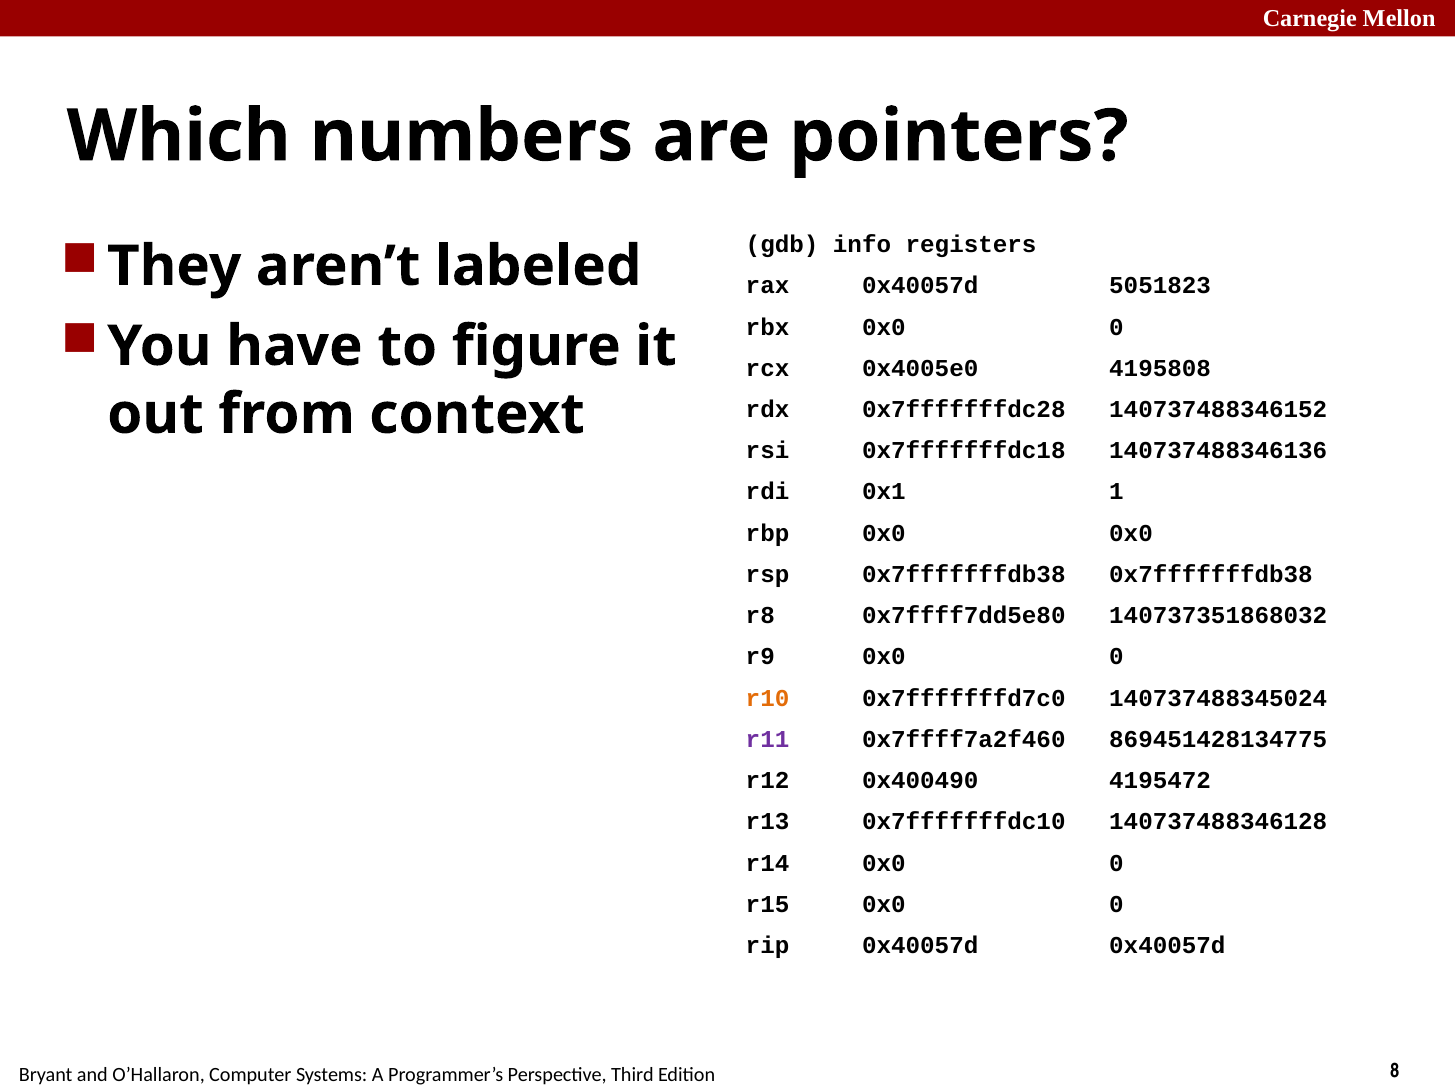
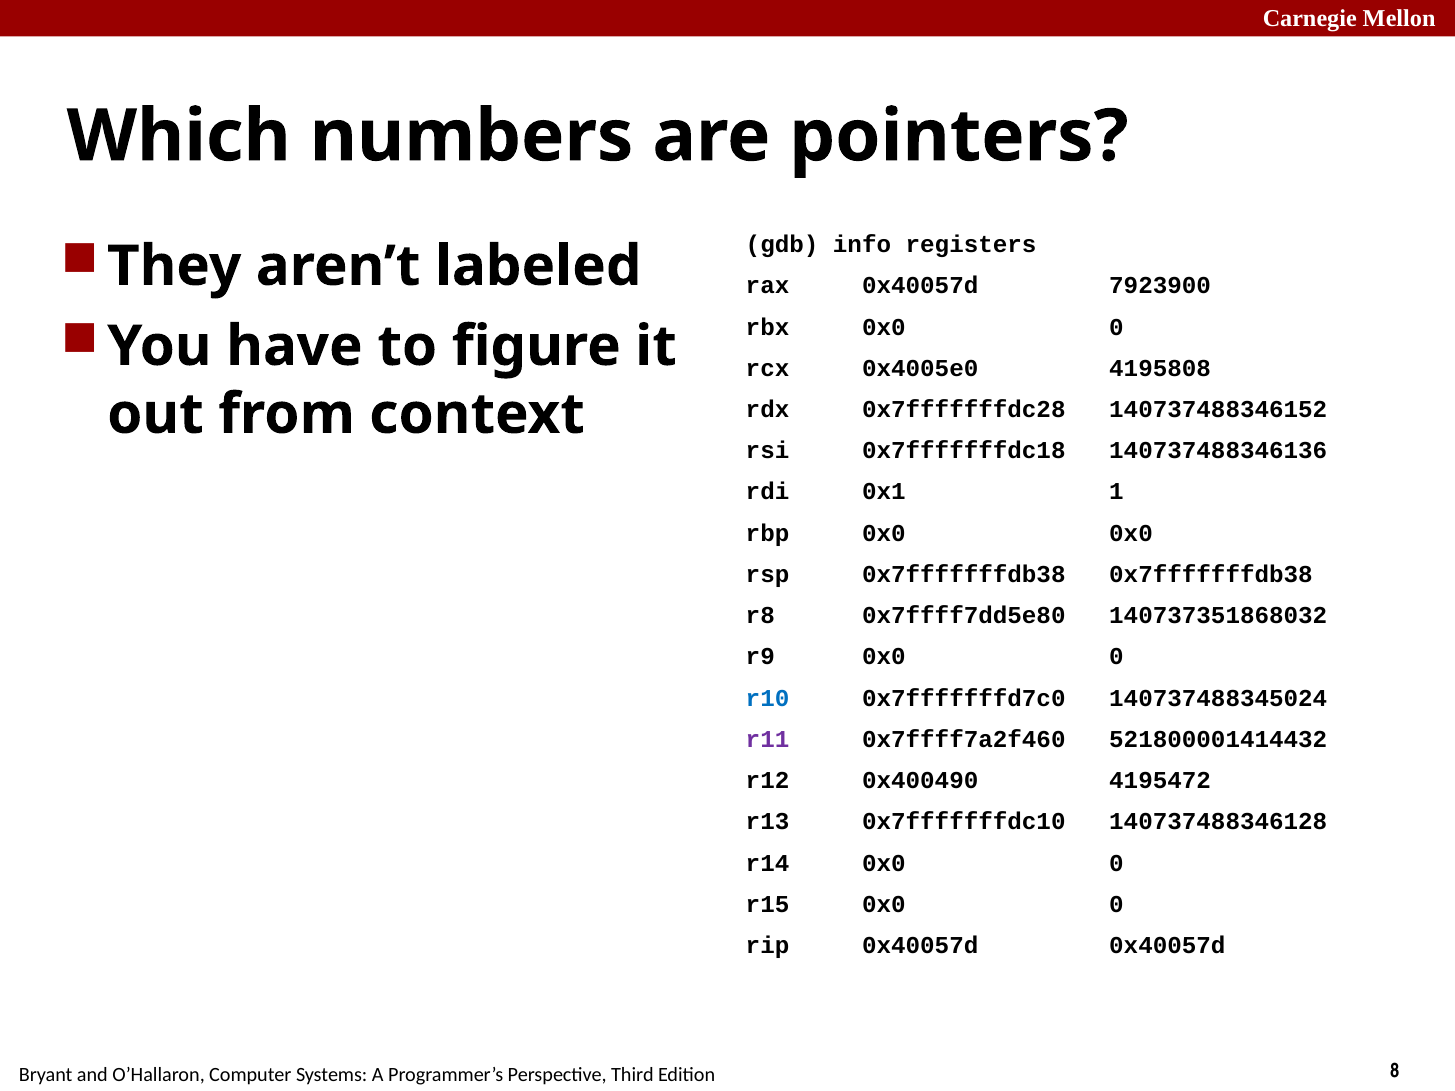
5051823: 5051823 -> 7923900
r10 colour: orange -> blue
869451428134775: 869451428134775 -> 521800001414432
